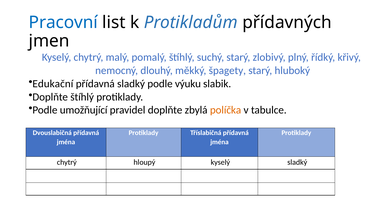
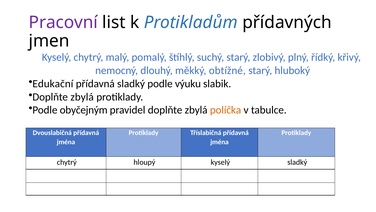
Pracovní colour: blue -> purple
špagety: špagety -> obtížné
štíhlý at (82, 97): štíhlý -> zbylá
umožňující: umožňující -> obyčejným
